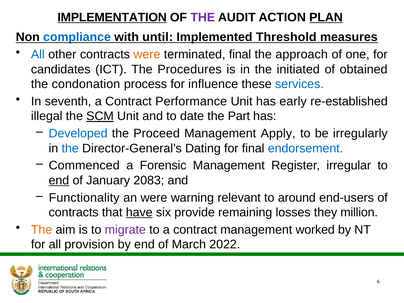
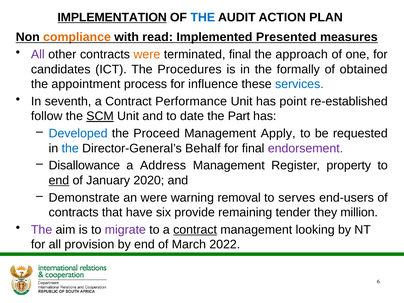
THE at (203, 17) colour: purple -> blue
PLAN underline: present -> none
compliance colour: blue -> orange
until: until -> read
Threshold: Threshold -> Presented
All at (38, 54) colour: blue -> purple
initiated: initiated -> formally
condonation: condonation -> appointment
early: early -> point
illegal: illegal -> follow
irregularly: irregularly -> requested
Dating: Dating -> Behalf
endorsement colour: blue -> purple
Commenced: Commenced -> Disallowance
Forensic: Forensic -> Address
irregular: irregular -> property
2083: 2083 -> 2020
Functionality: Functionality -> Demonstrate
relevant: relevant -> removal
around: around -> serves
have underline: present -> none
losses: losses -> tender
The at (42, 230) colour: orange -> purple
contract at (195, 230) underline: none -> present
worked: worked -> looking
